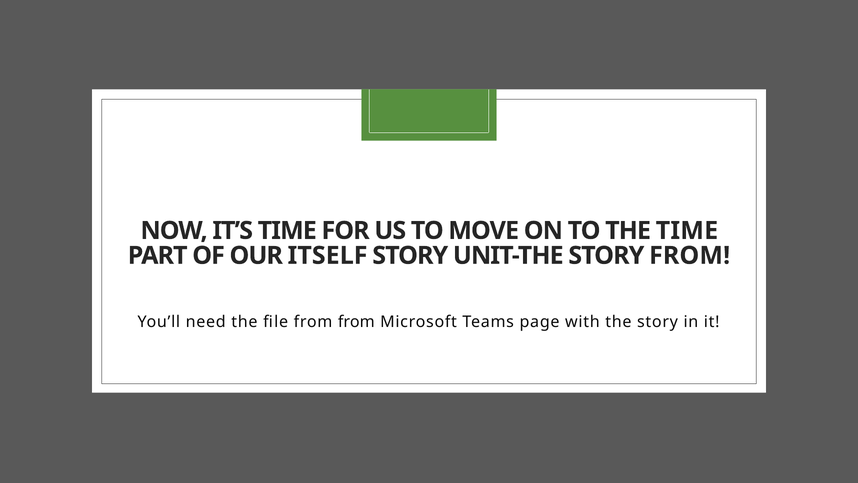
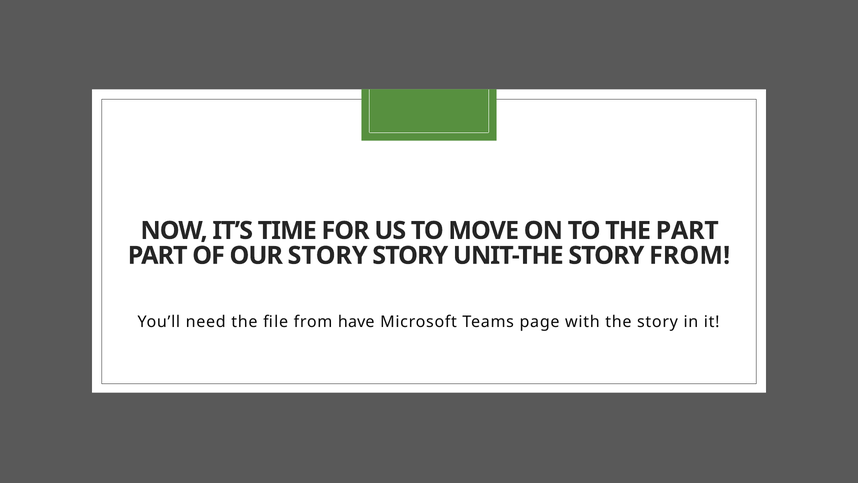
THE TIME: TIME -> PART
OUR ITSELF: ITSELF -> STORY
from from: from -> have
